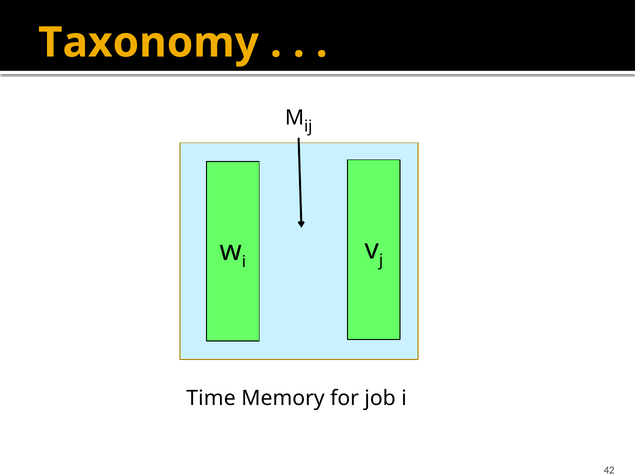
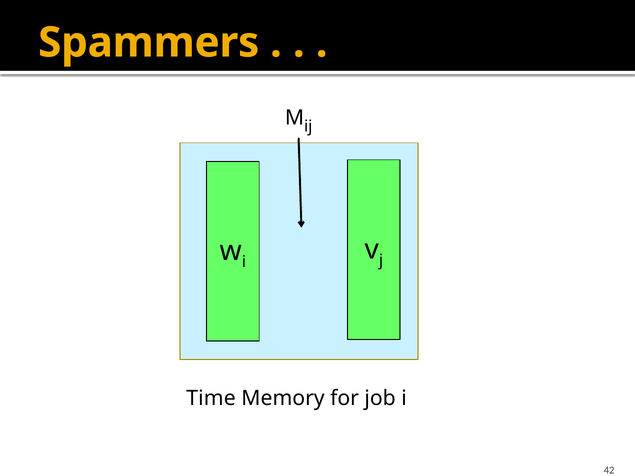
Taxonomy: Taxonomy -> Spammers
